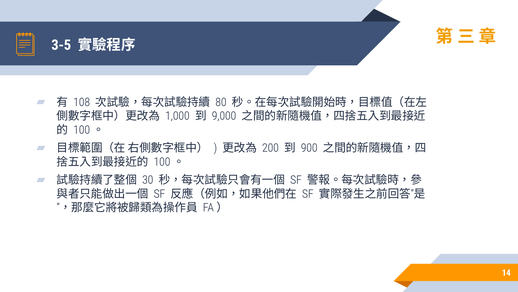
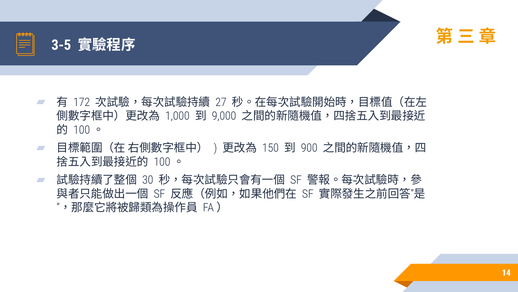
108: 108 -> 172
80: 80 -> 27
200: 200 -> 150
